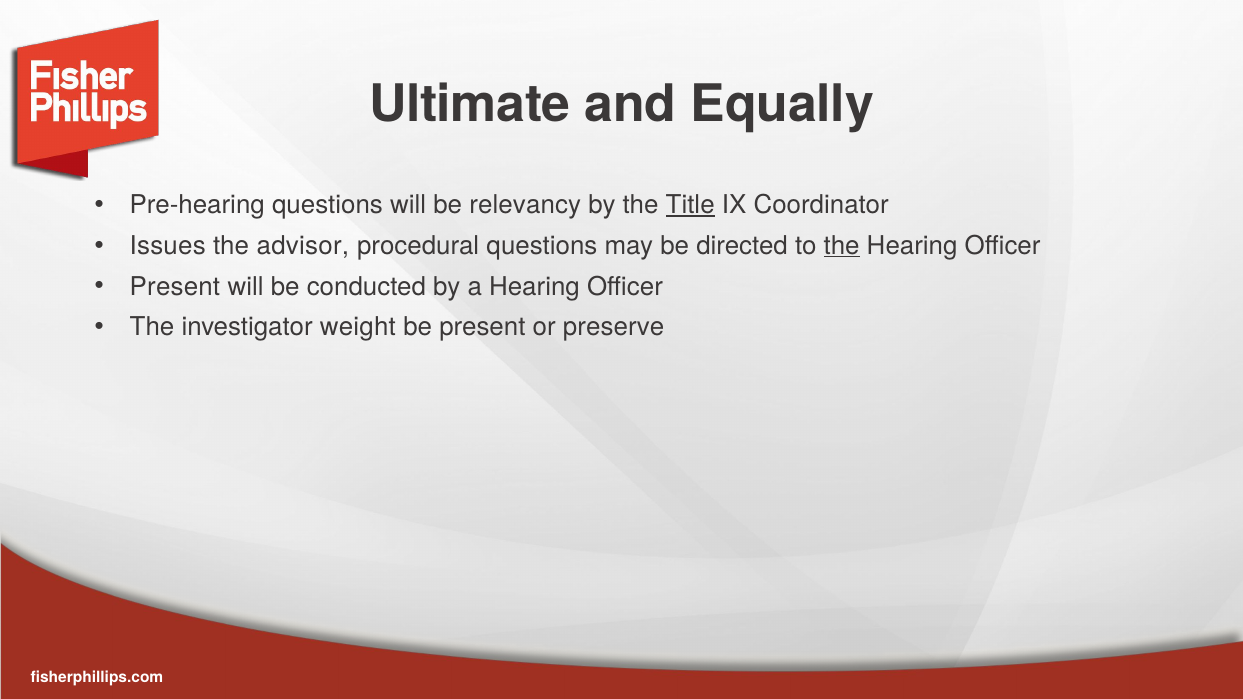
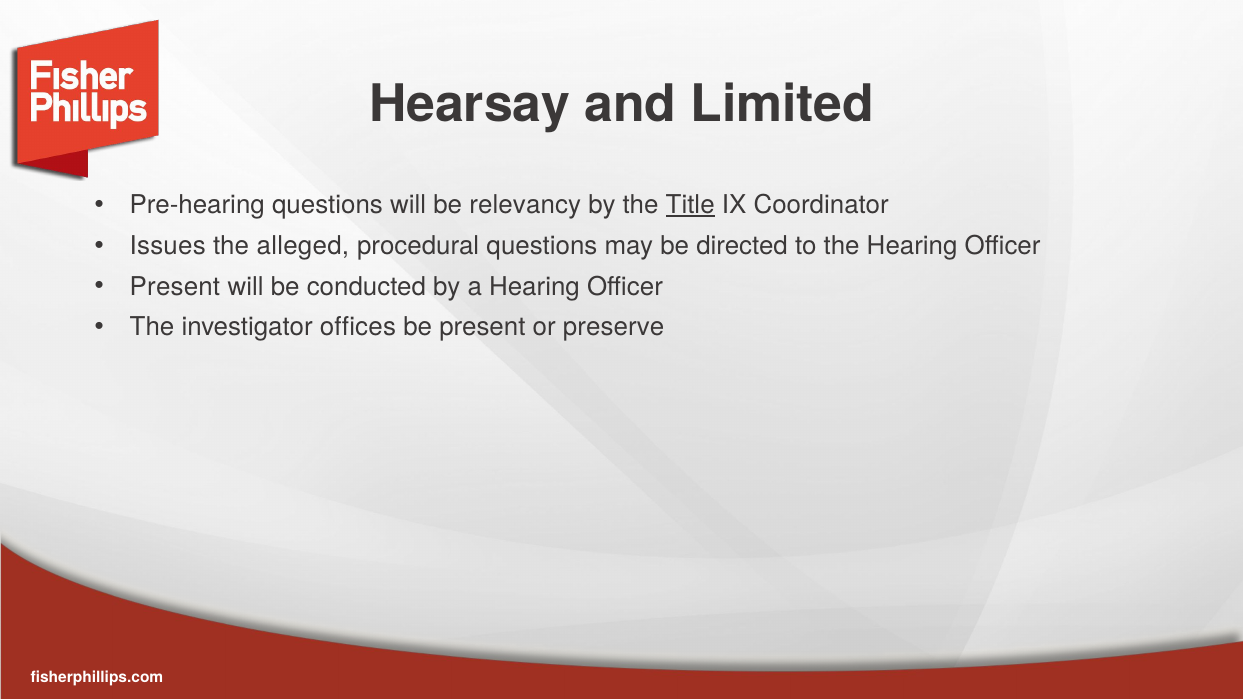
Ultimate: Ultimate -> Hearsay
Equally: Equally -> Limited
advisor: advisor -> alleged
the at (842, 246) underline: present -> none
weight: weight -> offices
